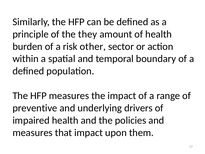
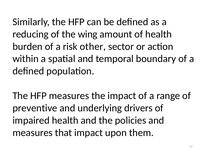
principle: principle -> reducing
they: they -> wing
